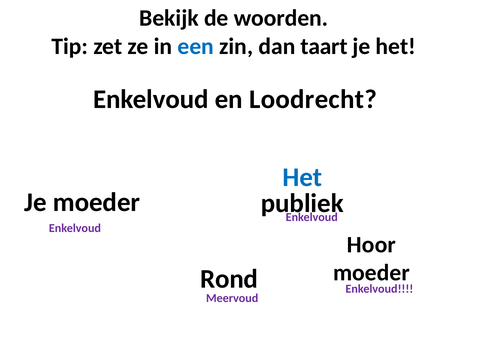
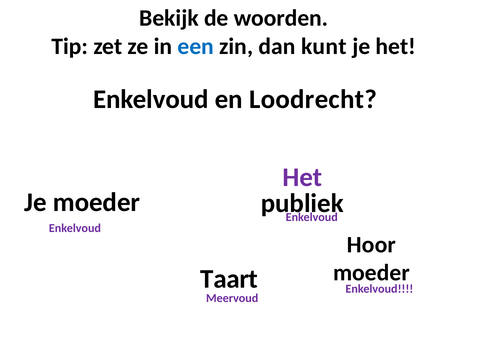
taart: taart -> kunt
Het at (302, 178) colour: blue -> purple
Rond: Rond -> Taart
